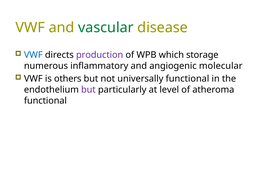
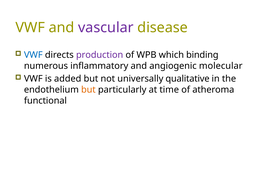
vascular colour: green -> purple
storage: storage -> binding
others: others -> added
universally functional: functional -> qualitative
but at (88, 90) colour: purple -> orange
level: level -> time
